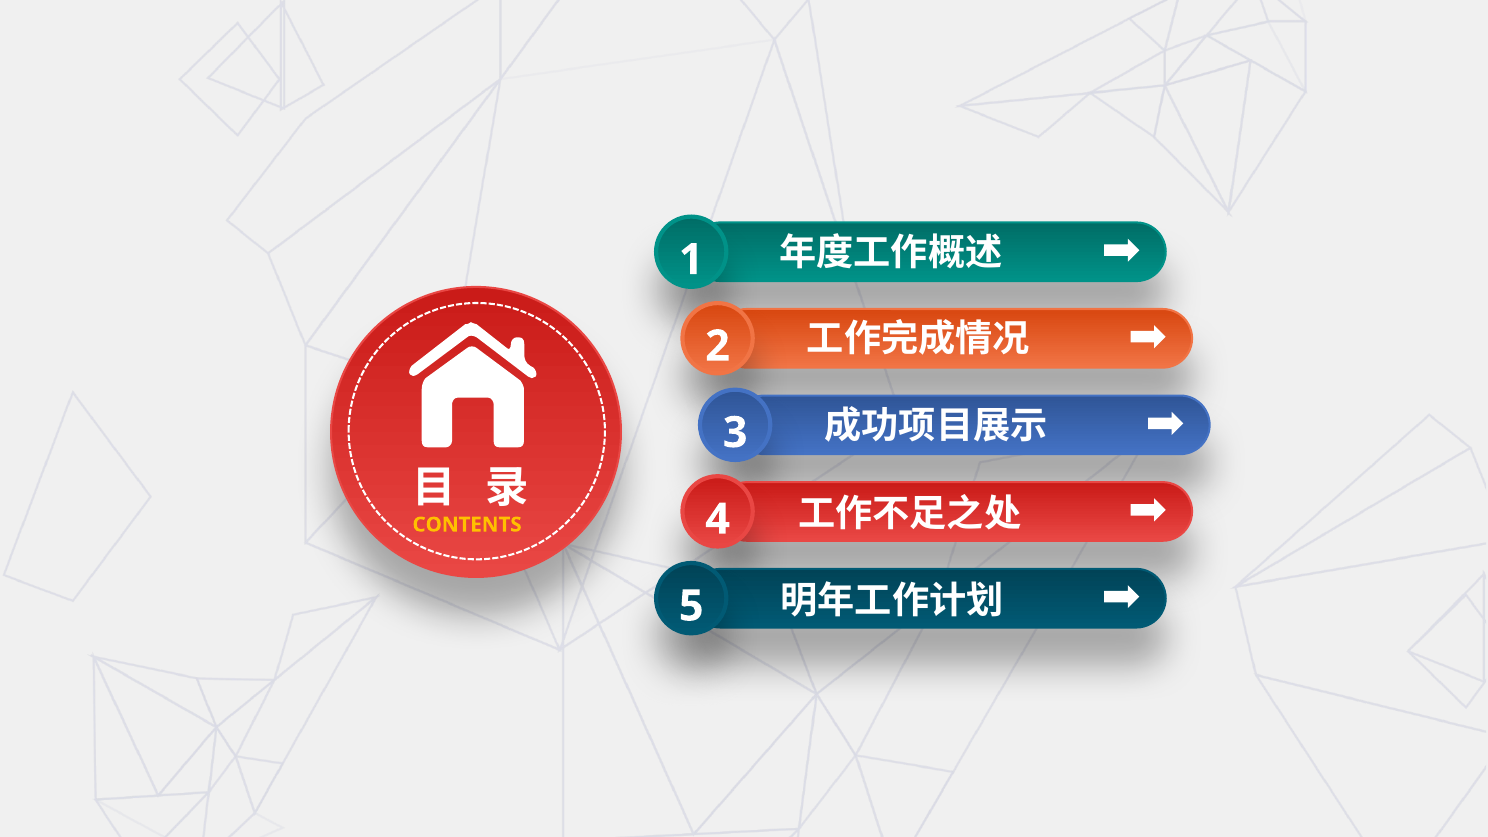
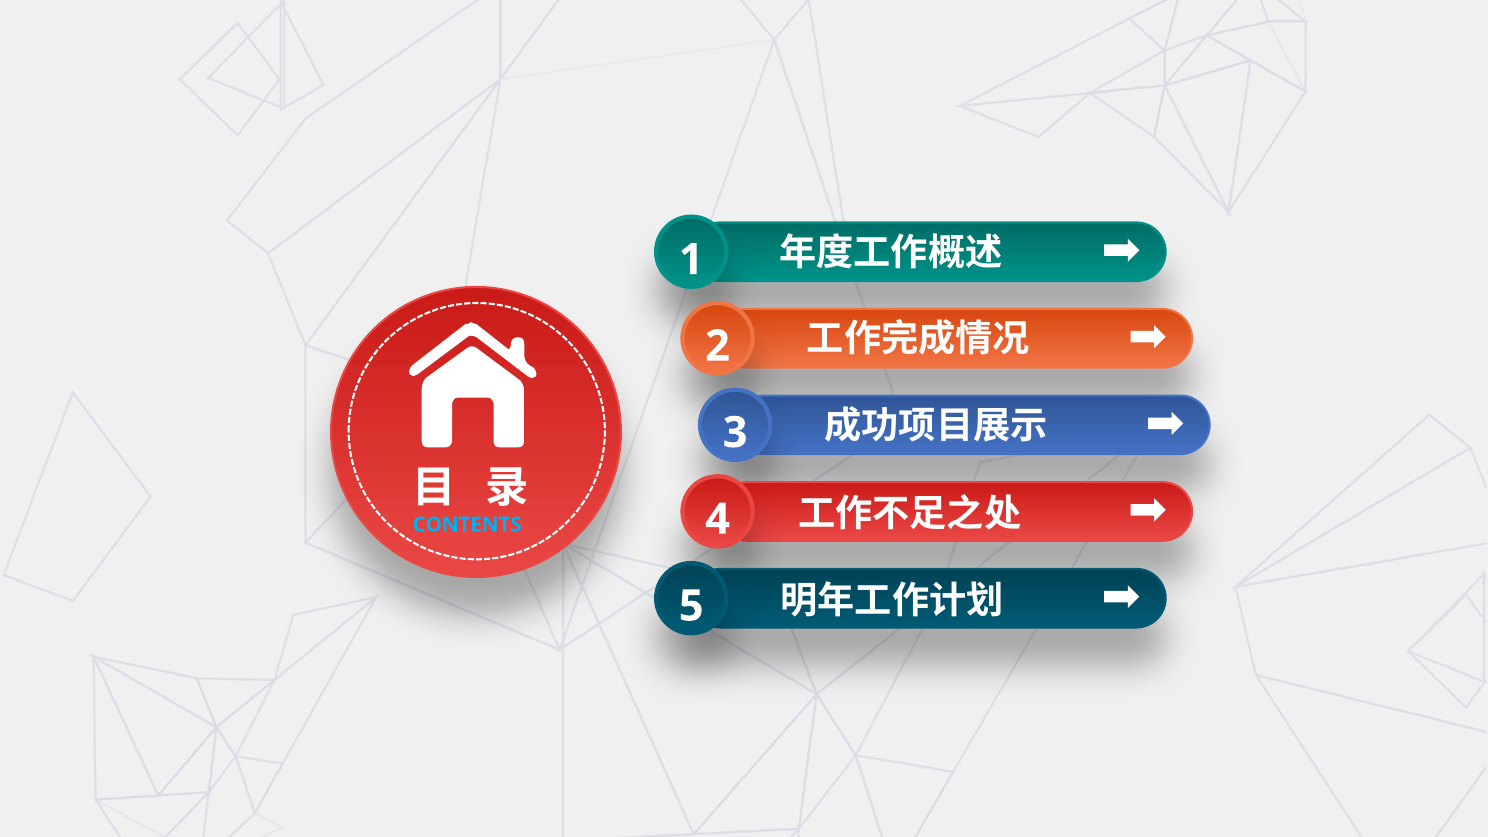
CONTENTS colour: yellow -> light blue
